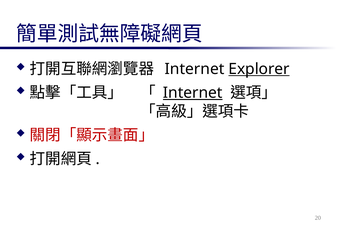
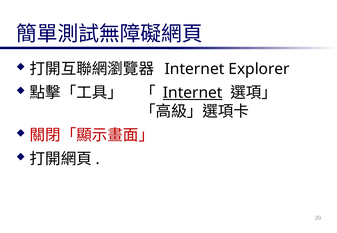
Explorer underline: present -> none
